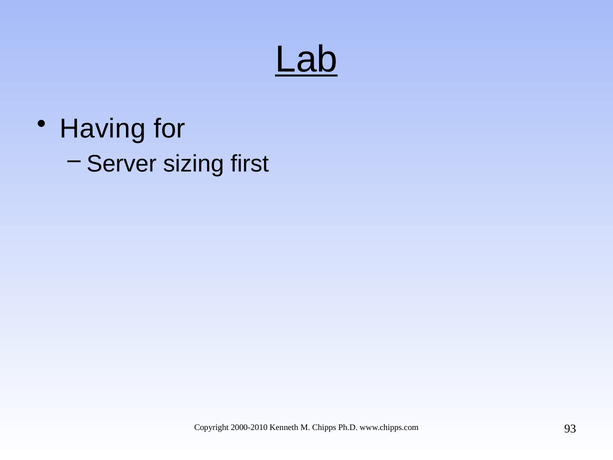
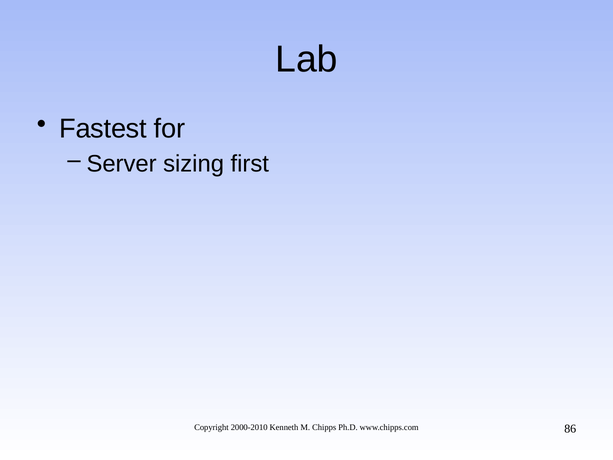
Lab underline: present -> none
Having: Having -> Fastest
93: 93 -> 86
